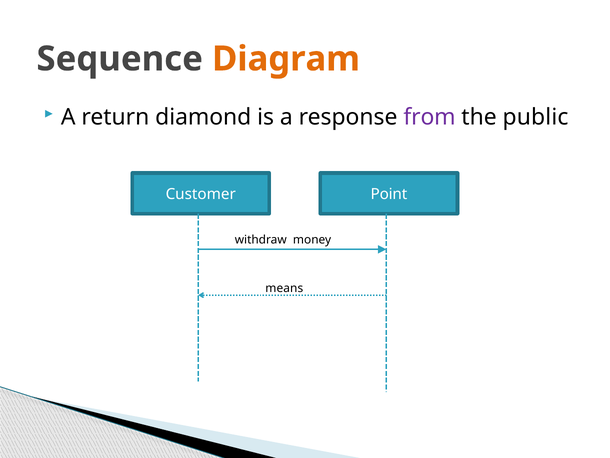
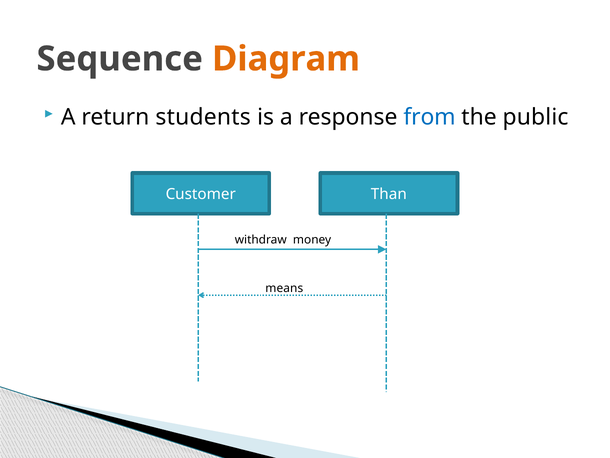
diamond: diamond -> students
from colour: purple -> blue
Point: Point -> Than
